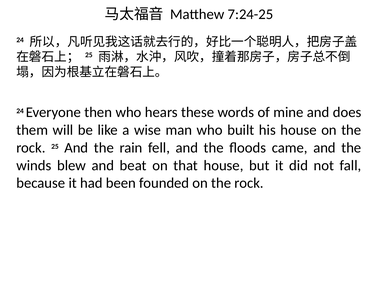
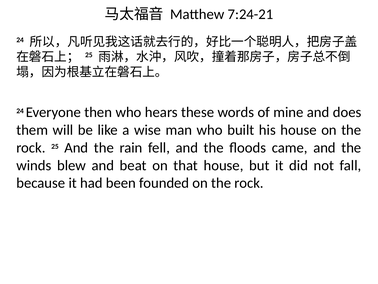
7:24-25: 7:24-25 -> 7:24-21
